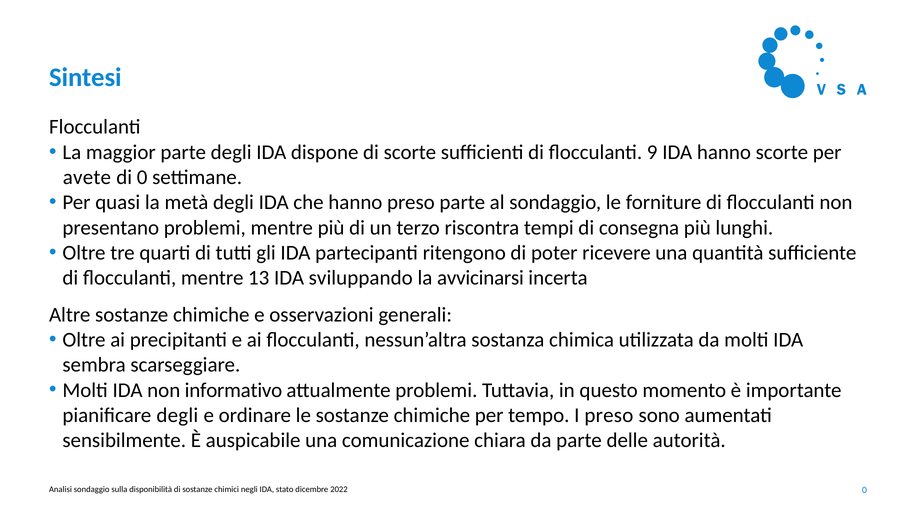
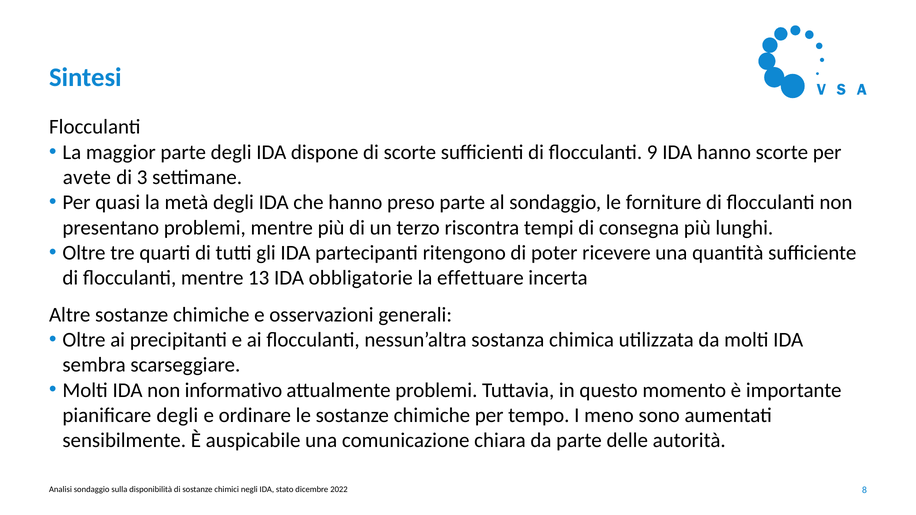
di 0: 0 -> 3
sviluppando: sviluppando -> obbligatorie
avvicinarsi: avvicinarsi -> effettuare
I preso: preso -> meno
2022 0: 0 -> 8
